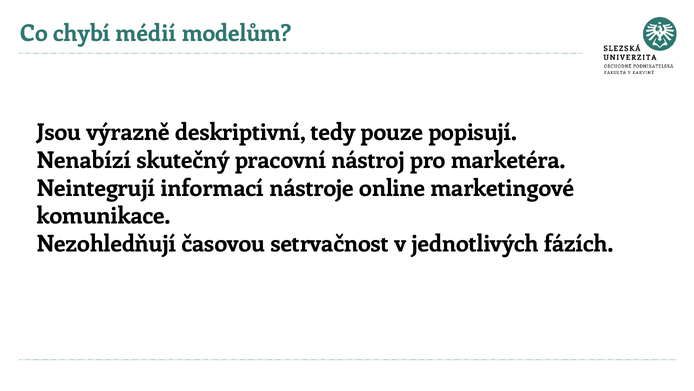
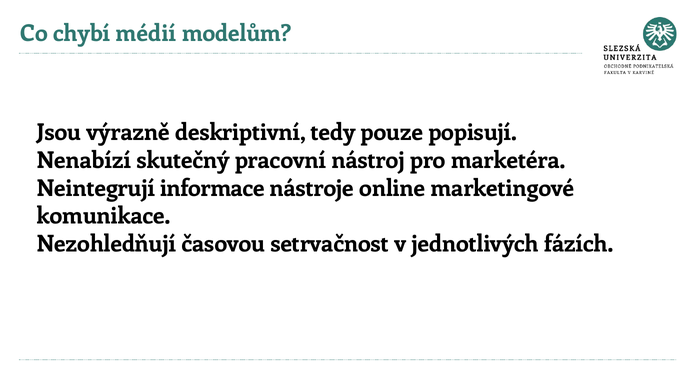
informací: informací -> informace
